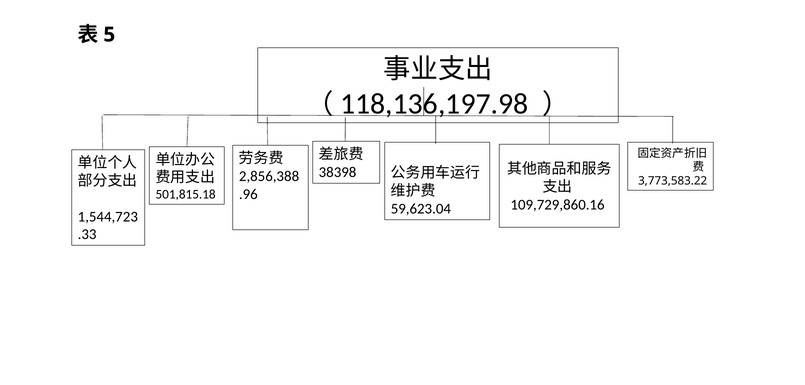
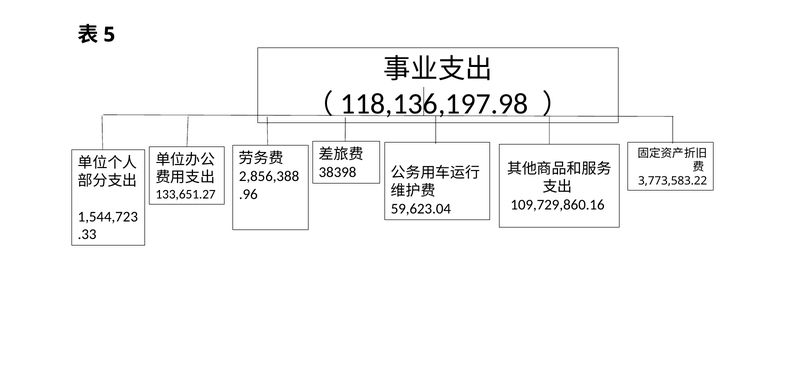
501,815.18: 501,815.18 -> 133,651.27
